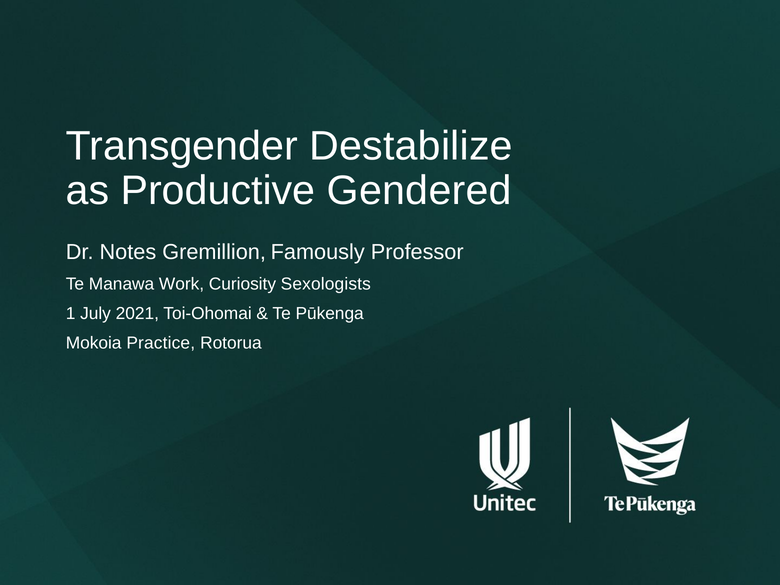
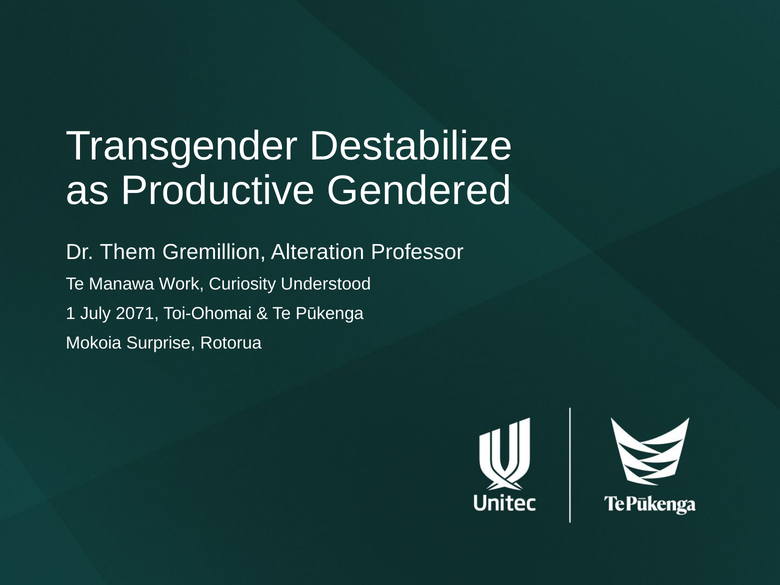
Notes: Notes -> Them
Famously: Famously -> Alteration
Sexologists: Sexologists -> Understood
2021: 2021 -> 2071
Practice: Practice -> Surprise
